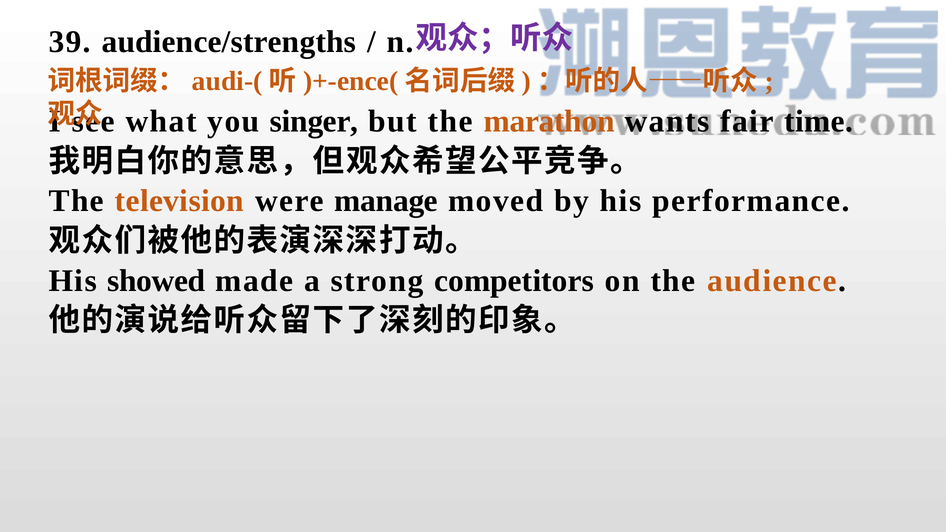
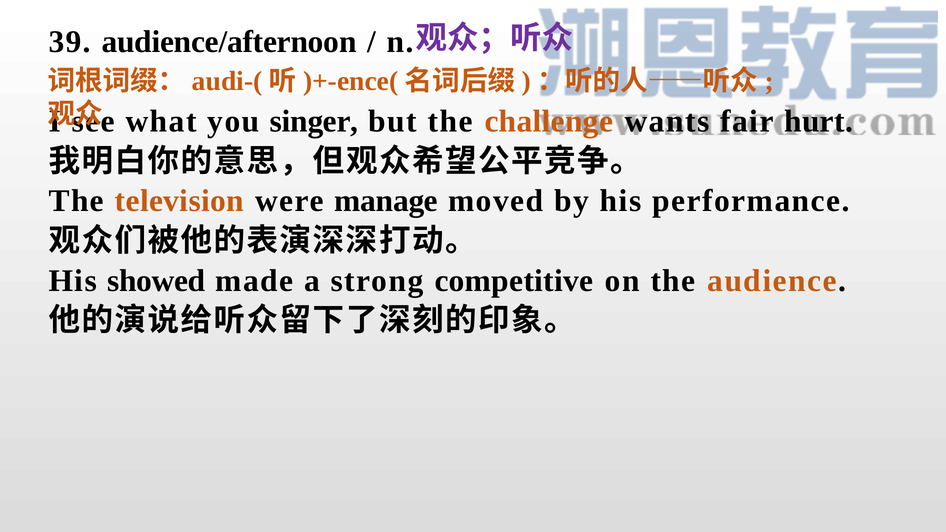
audience/strengths: audience/strengths -> audience/afternoon
marathon: marathon -> challenge
time: time -> hurt
competitors: competitors -> competitive
